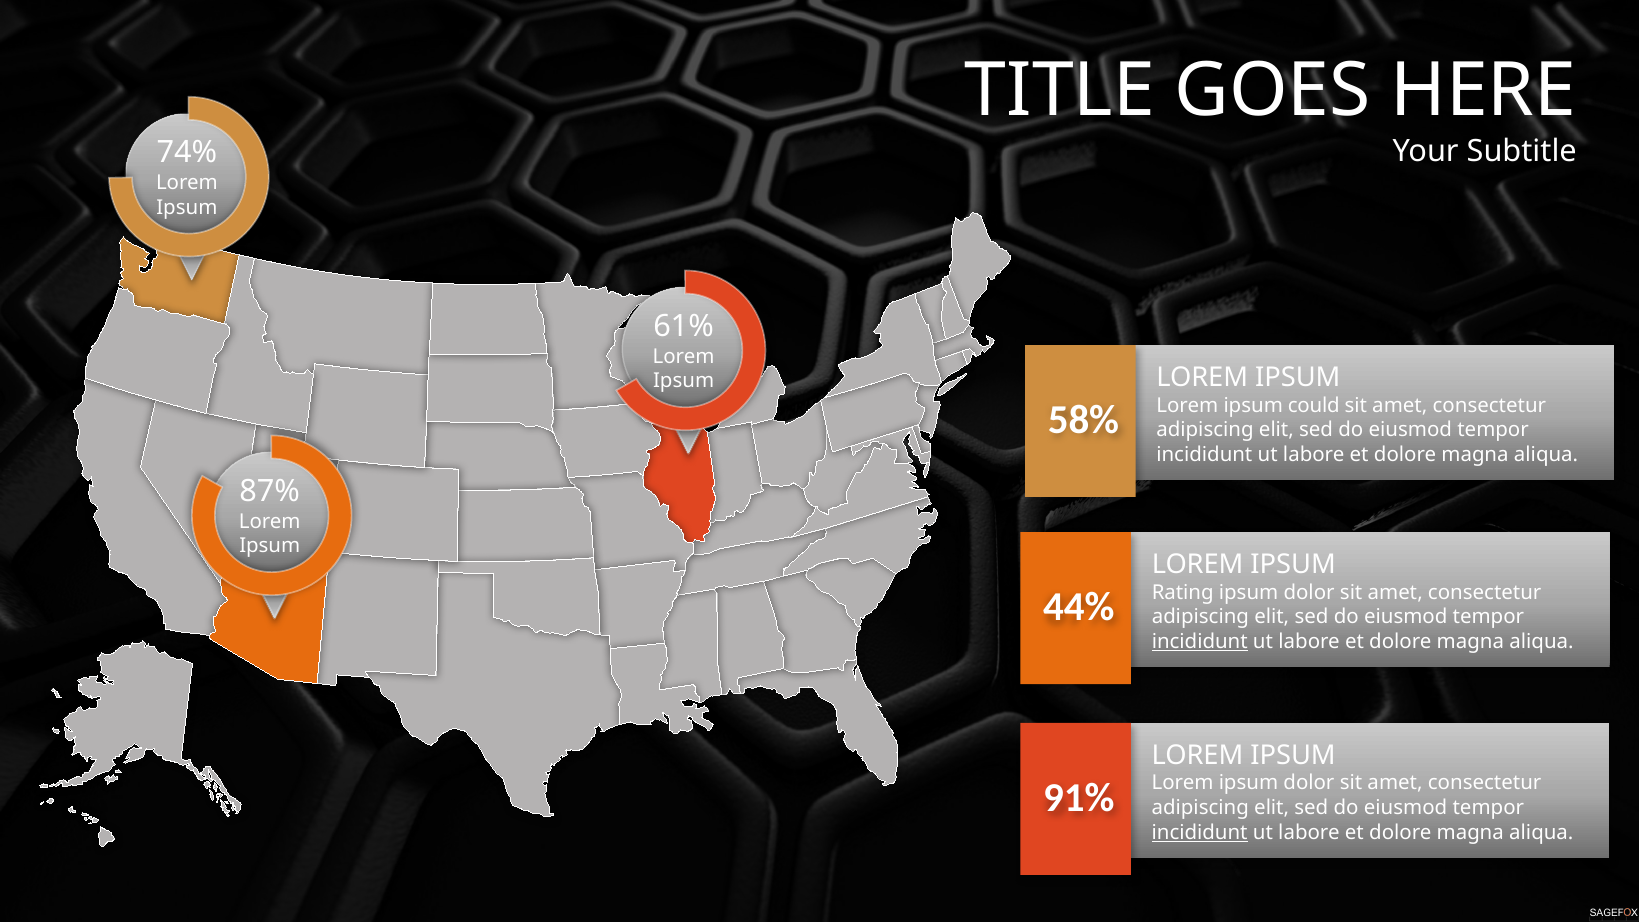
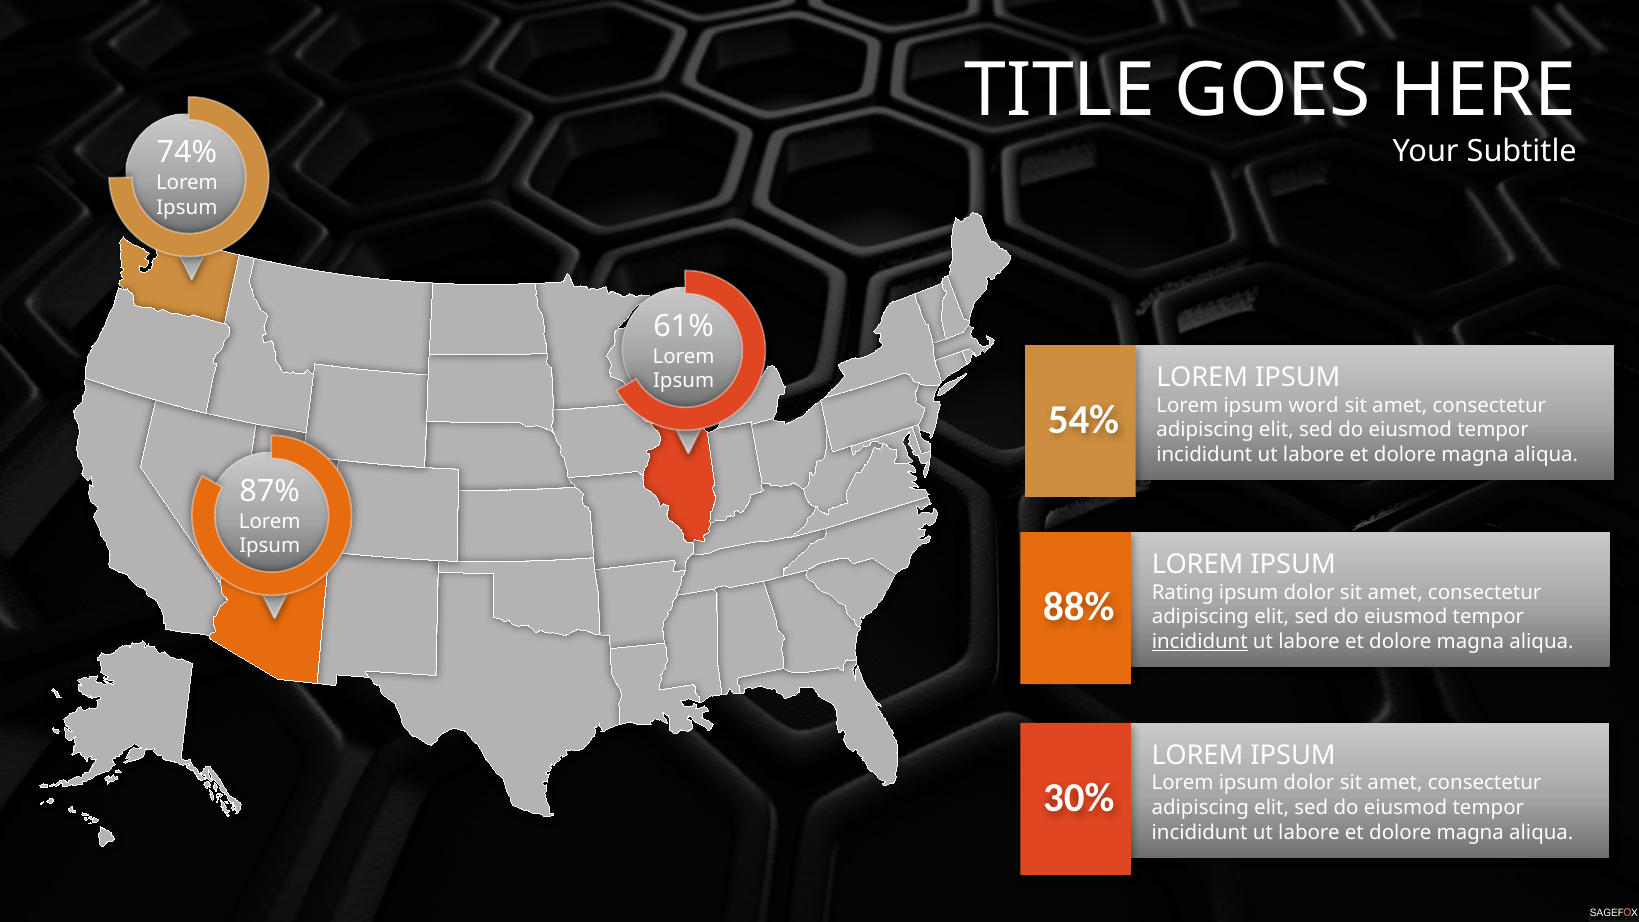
could: could -> word
58%: 58% -> 54%
44%: 44% -> 88%
91%: 91% -> 30%
incididunt at (1200, 832) underline: present -> none
